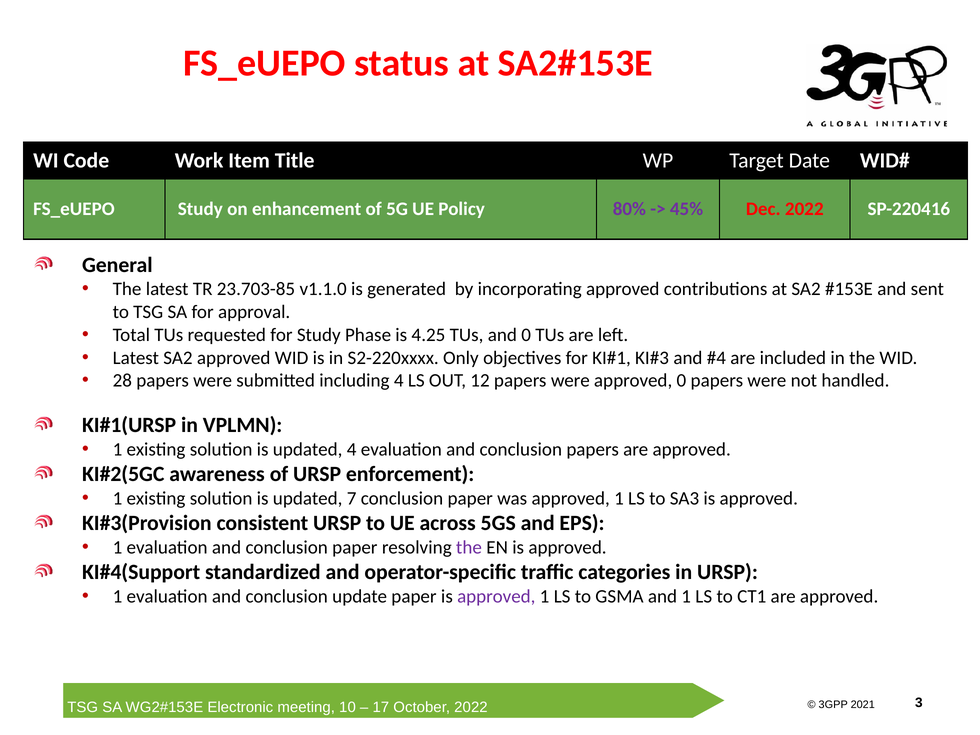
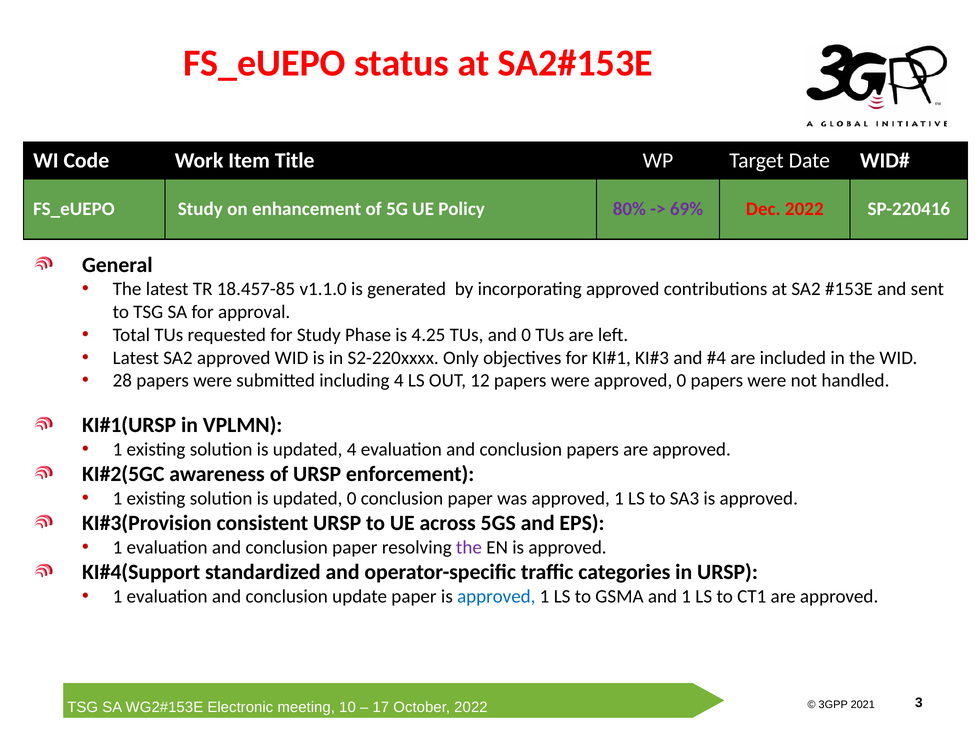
45%: 45% -> 69%
23.703-85: 23.703-85 -> 18.457-85
updated 7: 7 -> 0
approved at (496, 596) colour: purple -> blue
